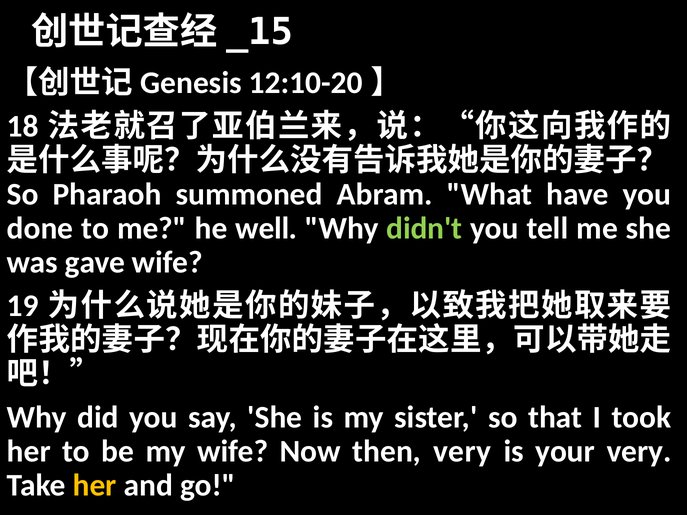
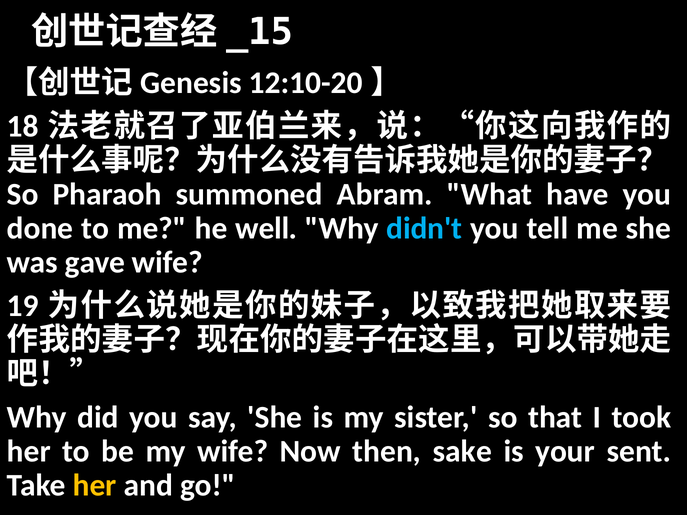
didn't colour: light green -> light blue
then very: very -> sake
your very: very -> sent
